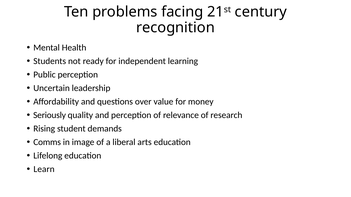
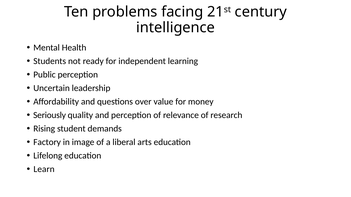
recognition: recognition -> intelligence
Comms: Comms -> Factory
